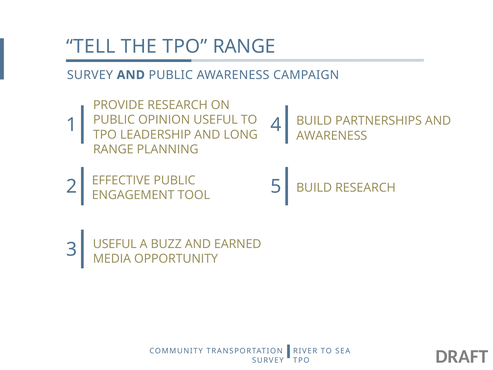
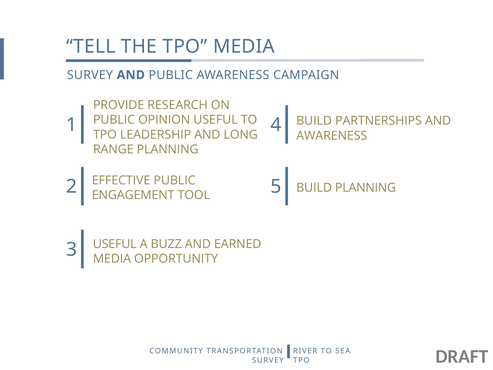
TPO RANGE: RANGE -> MEDIA
BUILD RESEARCH: RESEARCH -> PLANNING
